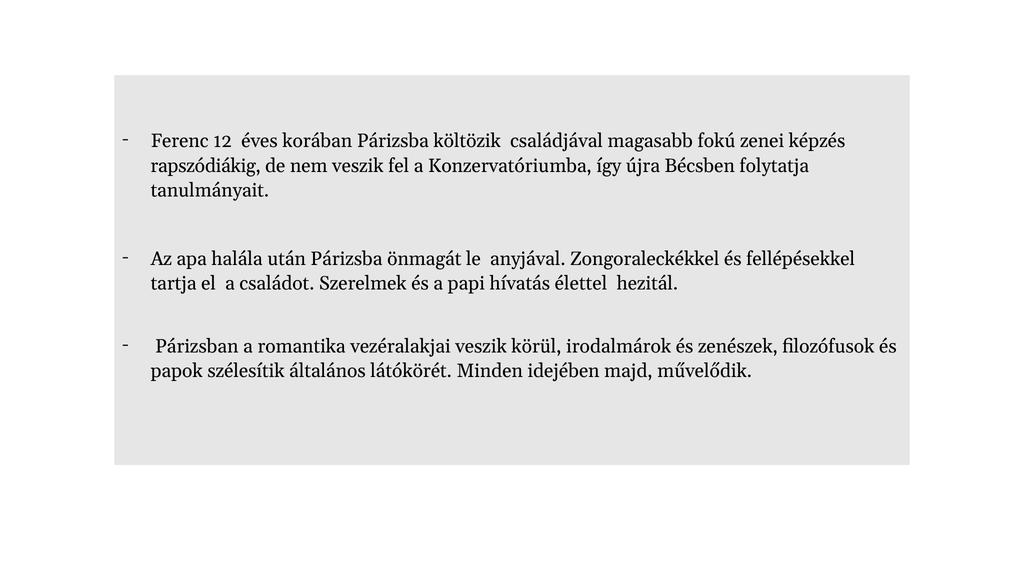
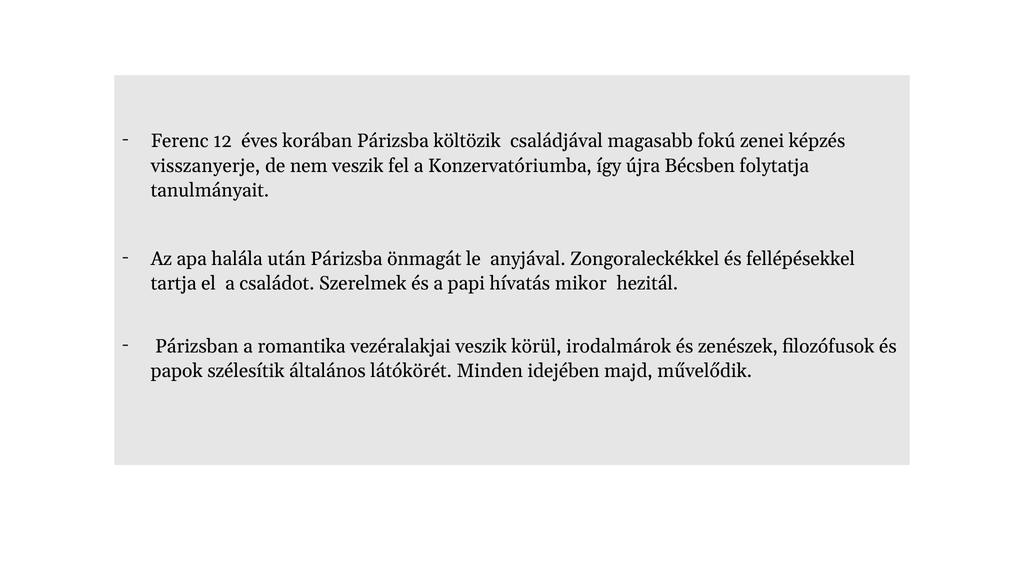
rapszódiákig: rapszódiákig -> visszanyerje
élettel: élettel -> mikor
